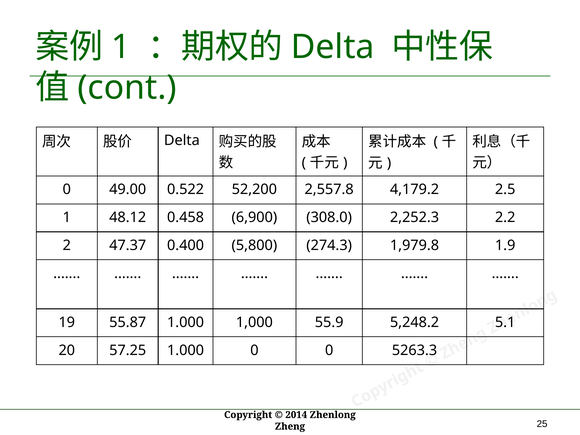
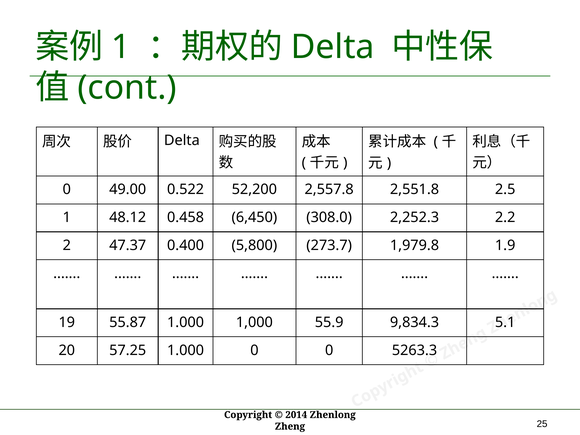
4,179.2: 4,179.2 -> 2,551.8
6,900: 6,900 -> 6,450
274.3: 274.3 -> 273.7
5,248.2: 5,248.2 -> 9,834.3
